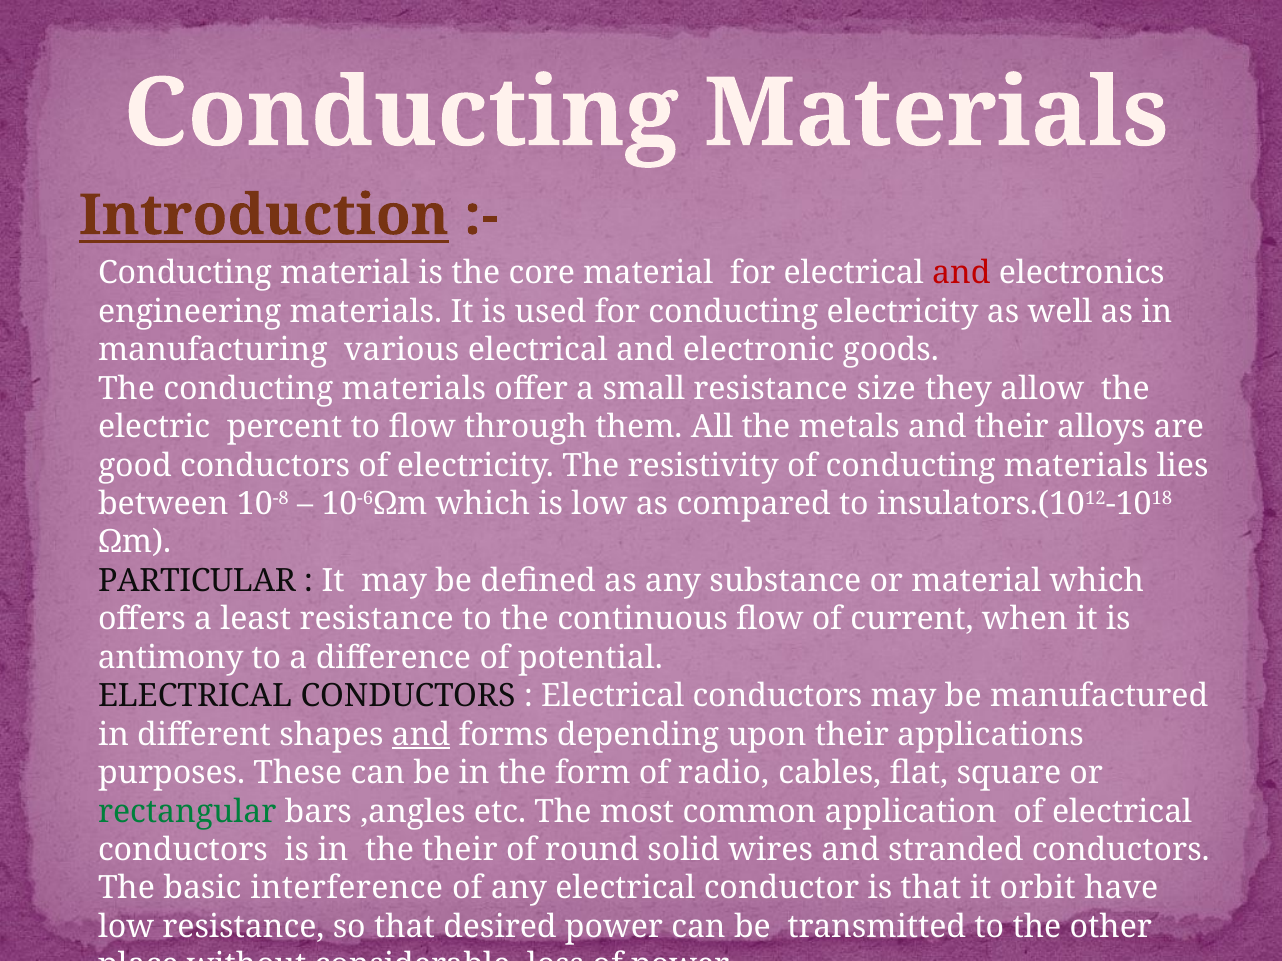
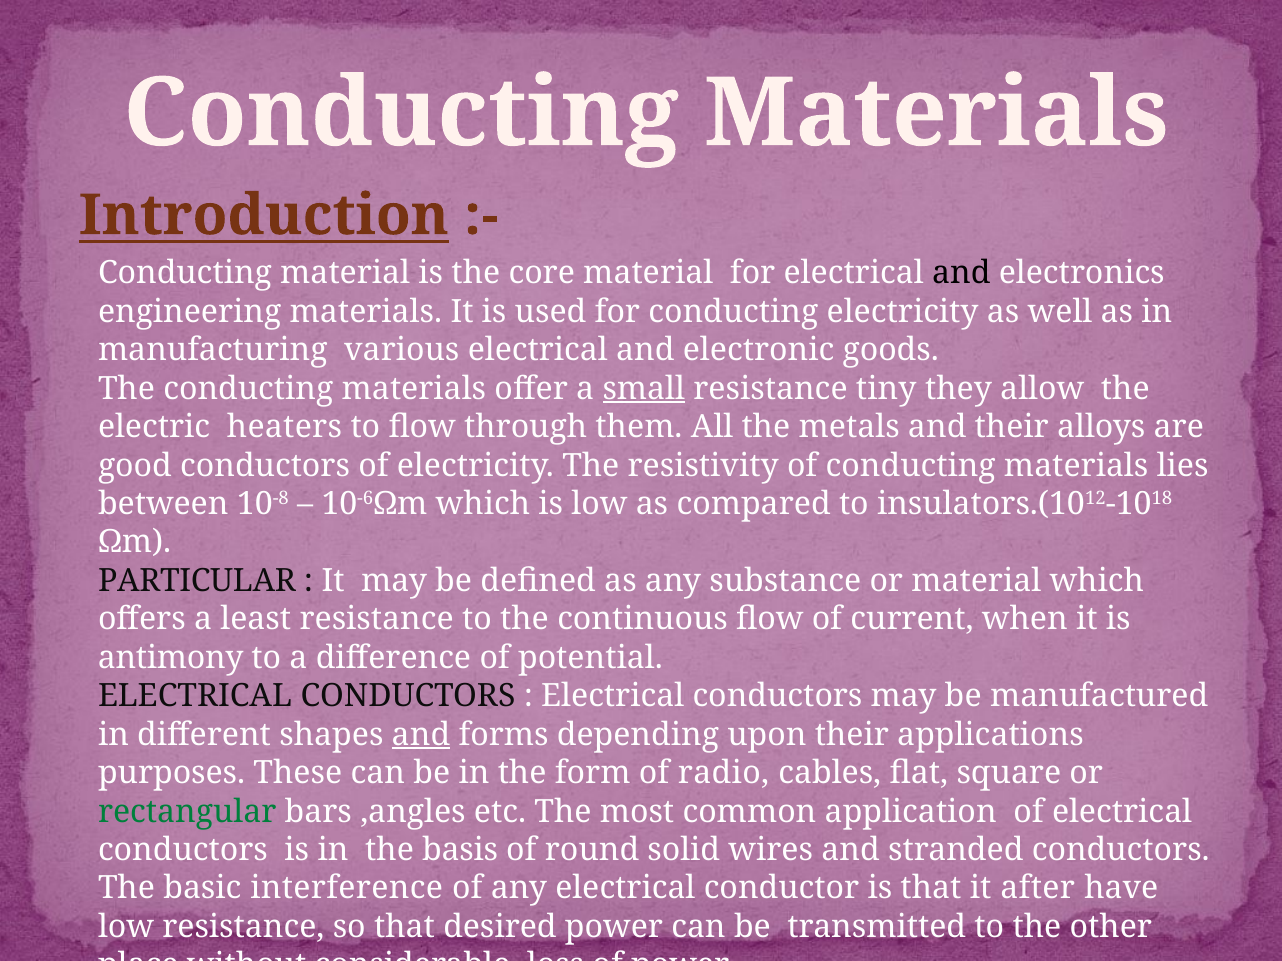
and at (961, 273) colour: red -> black
small underline: none -> present
size: size -> tiny
percent: percent -> heaters
the their: their -> basis
orbit: orbit -> after
